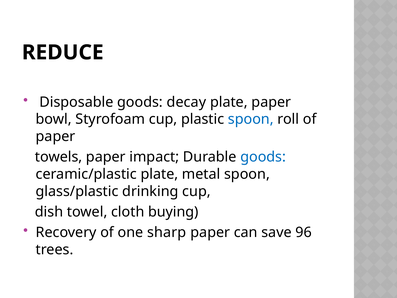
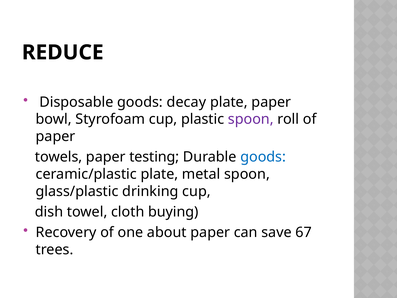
spoon at (251, 119) colour: blue -> purple
impact: impact -> testing
sharp: sharp -> about
96: 96 -> 67
